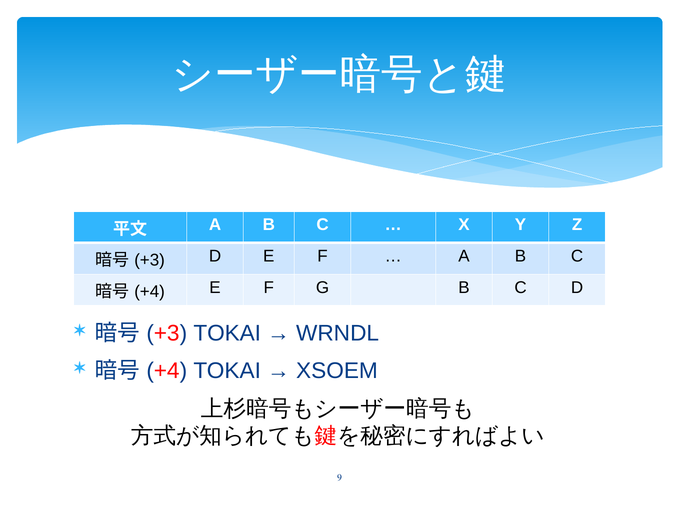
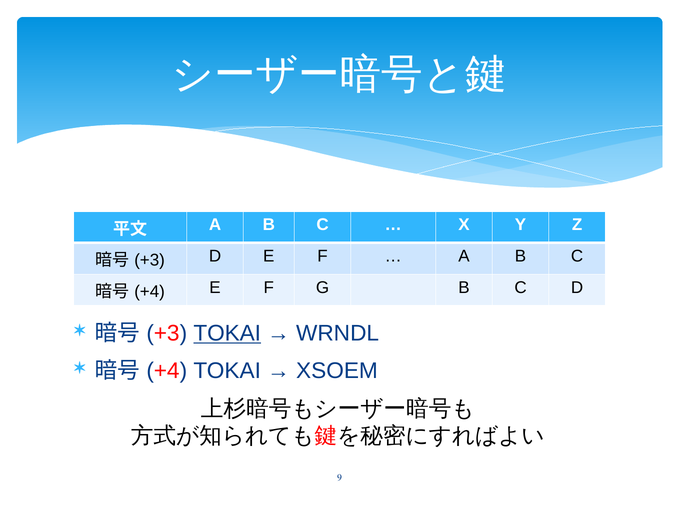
TOKAI at (227, 333) underline: none -> present
